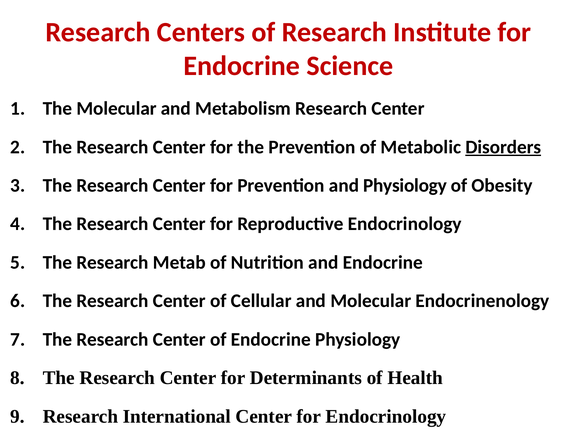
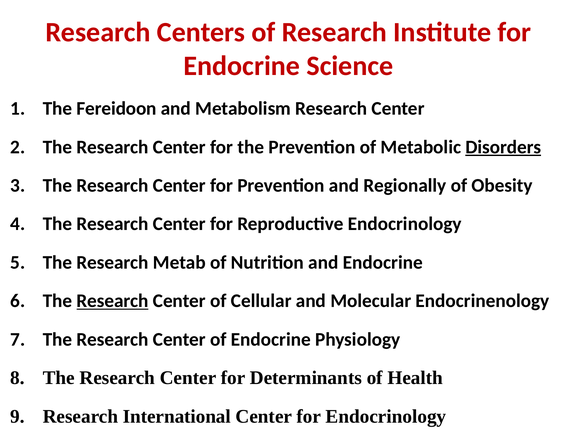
The Molecular: Molecular -> Fereidoon
and Physiology: Physiology -> Regionally
Research at (113, 301) underline: none -> present
